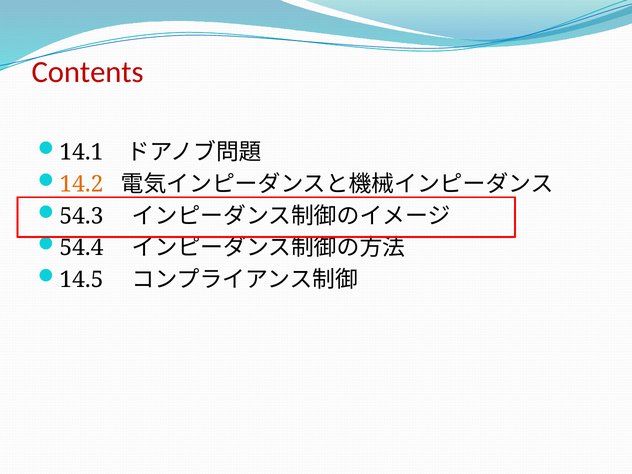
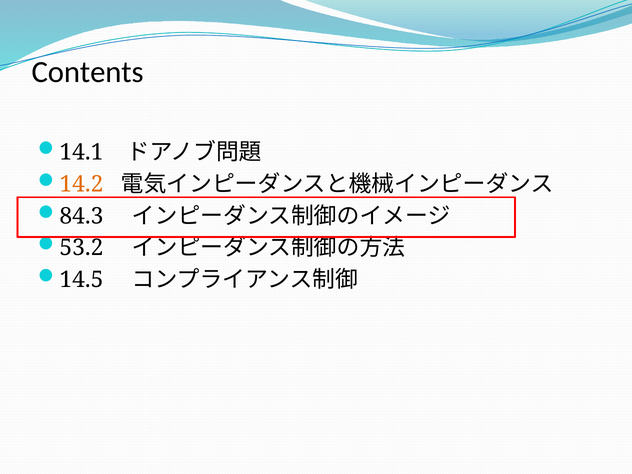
Contents colour: red -> black
54.3: 54.3 -> 84.3
54.4: 54.4 -> 53.2
